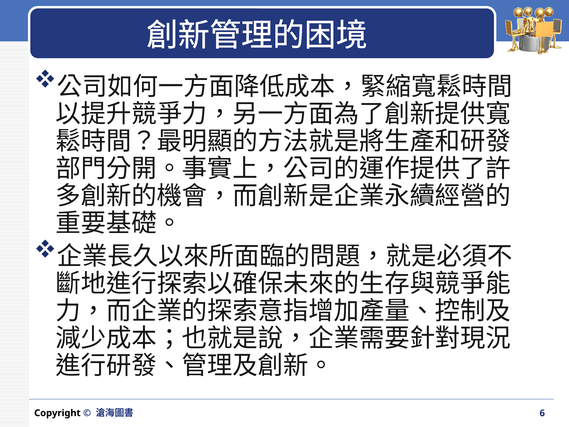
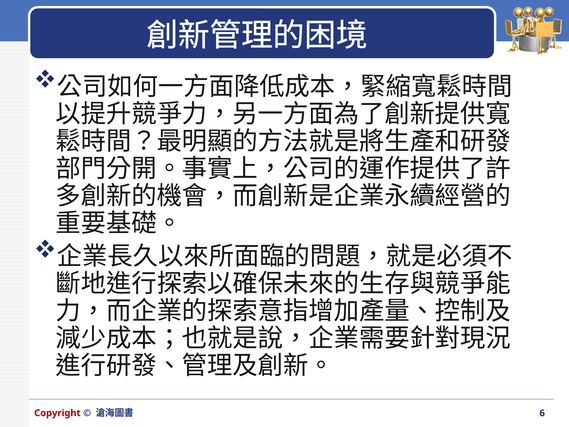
Copyright colour: black -> red
